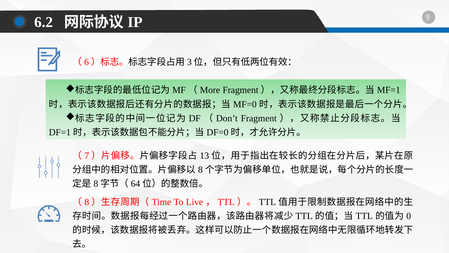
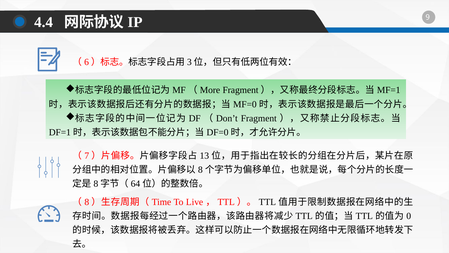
6.2: 6.2 -> 4.4
